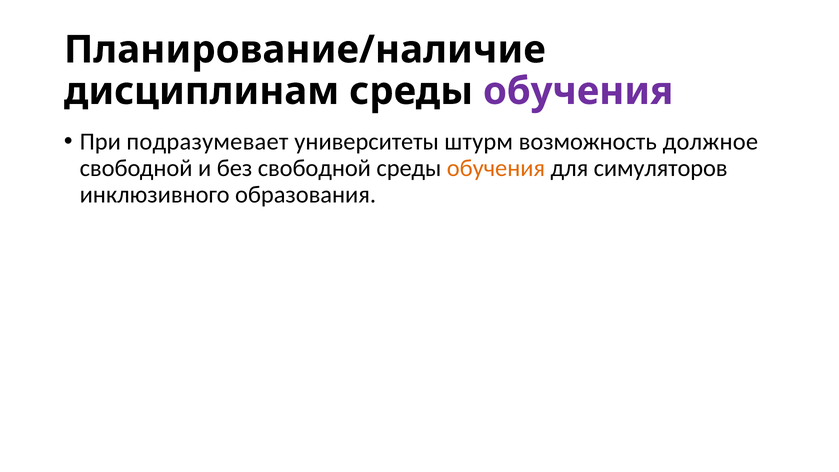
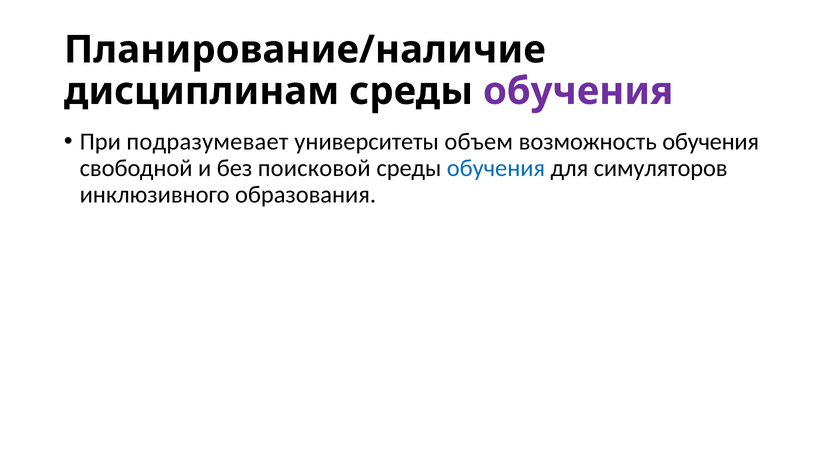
штурм: штурм -> объем
возможность должное: должное -> обучения
без свободной: свободной -> поисковой
обучения at (496, 168) colour: orange -> blue
